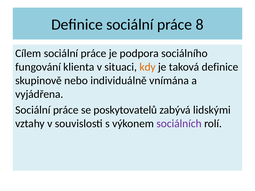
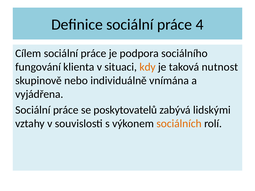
8: 8 -> 4
taková definice: definice -> nutnost
sociálních colour: purple -> orange
